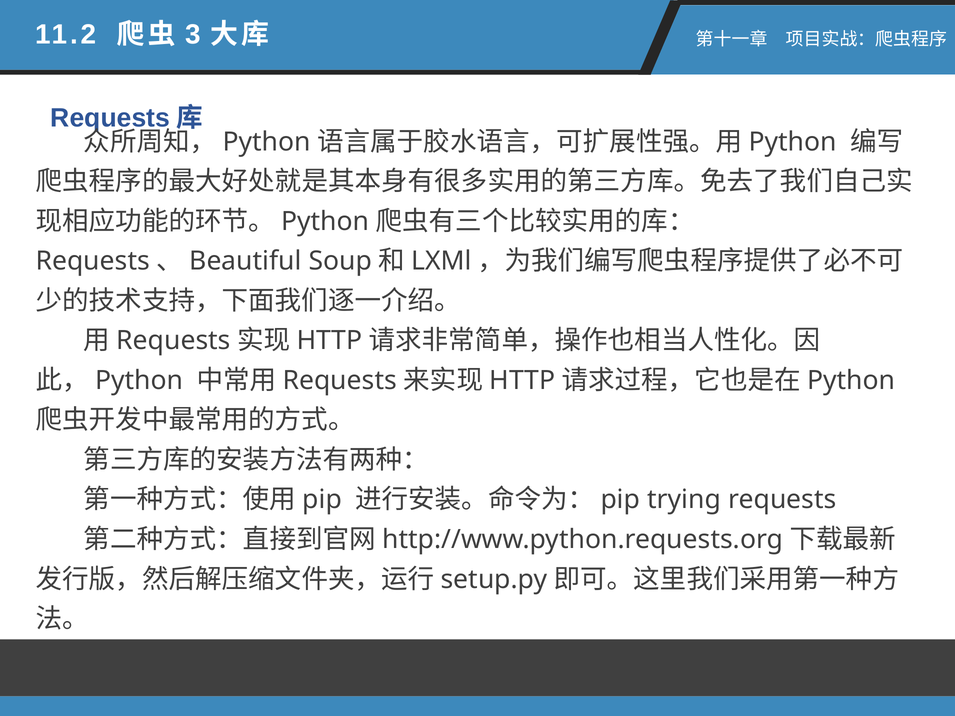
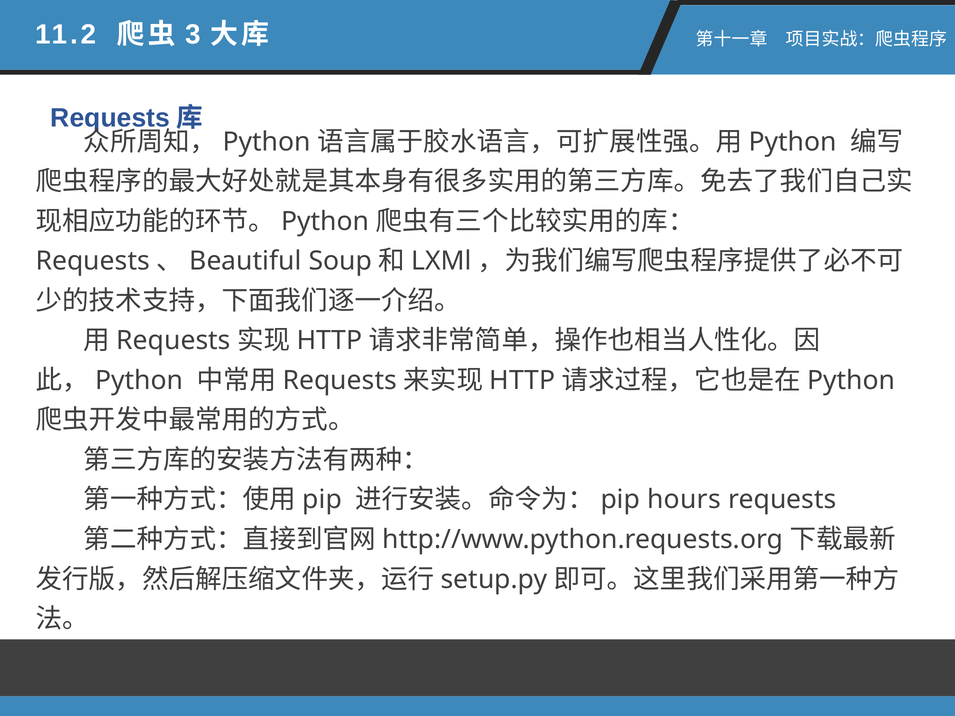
trying: trying -> hours
